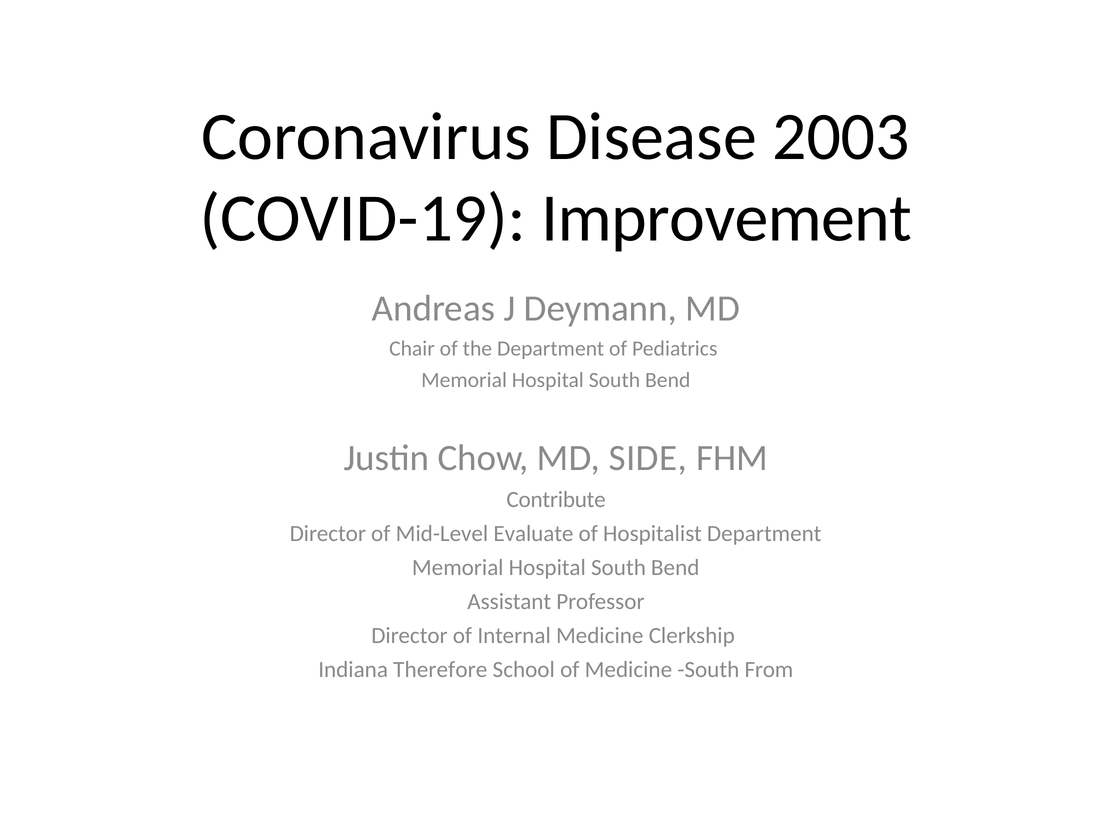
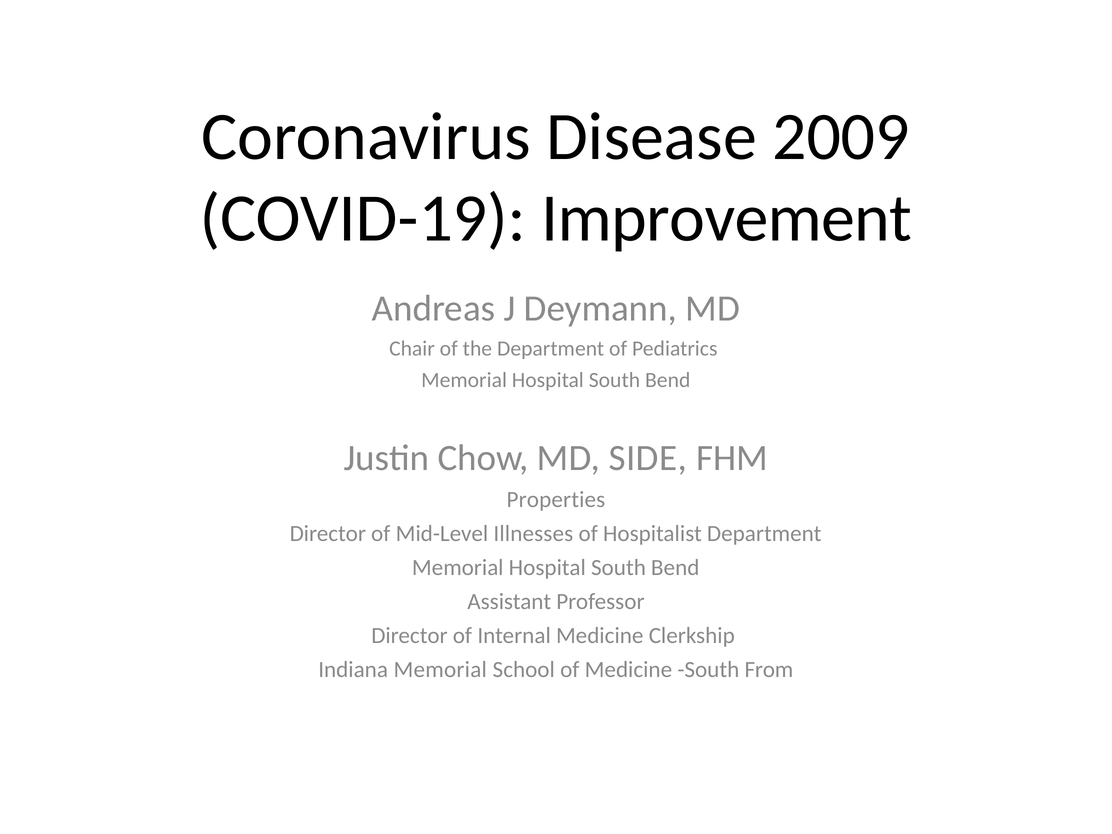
2003: 2003 -> 2009
Contribute: Contribute -> Properties
Evaluate: Evaluate -> Illnesses
Indiana Therefore: Therefore -> Memorial
